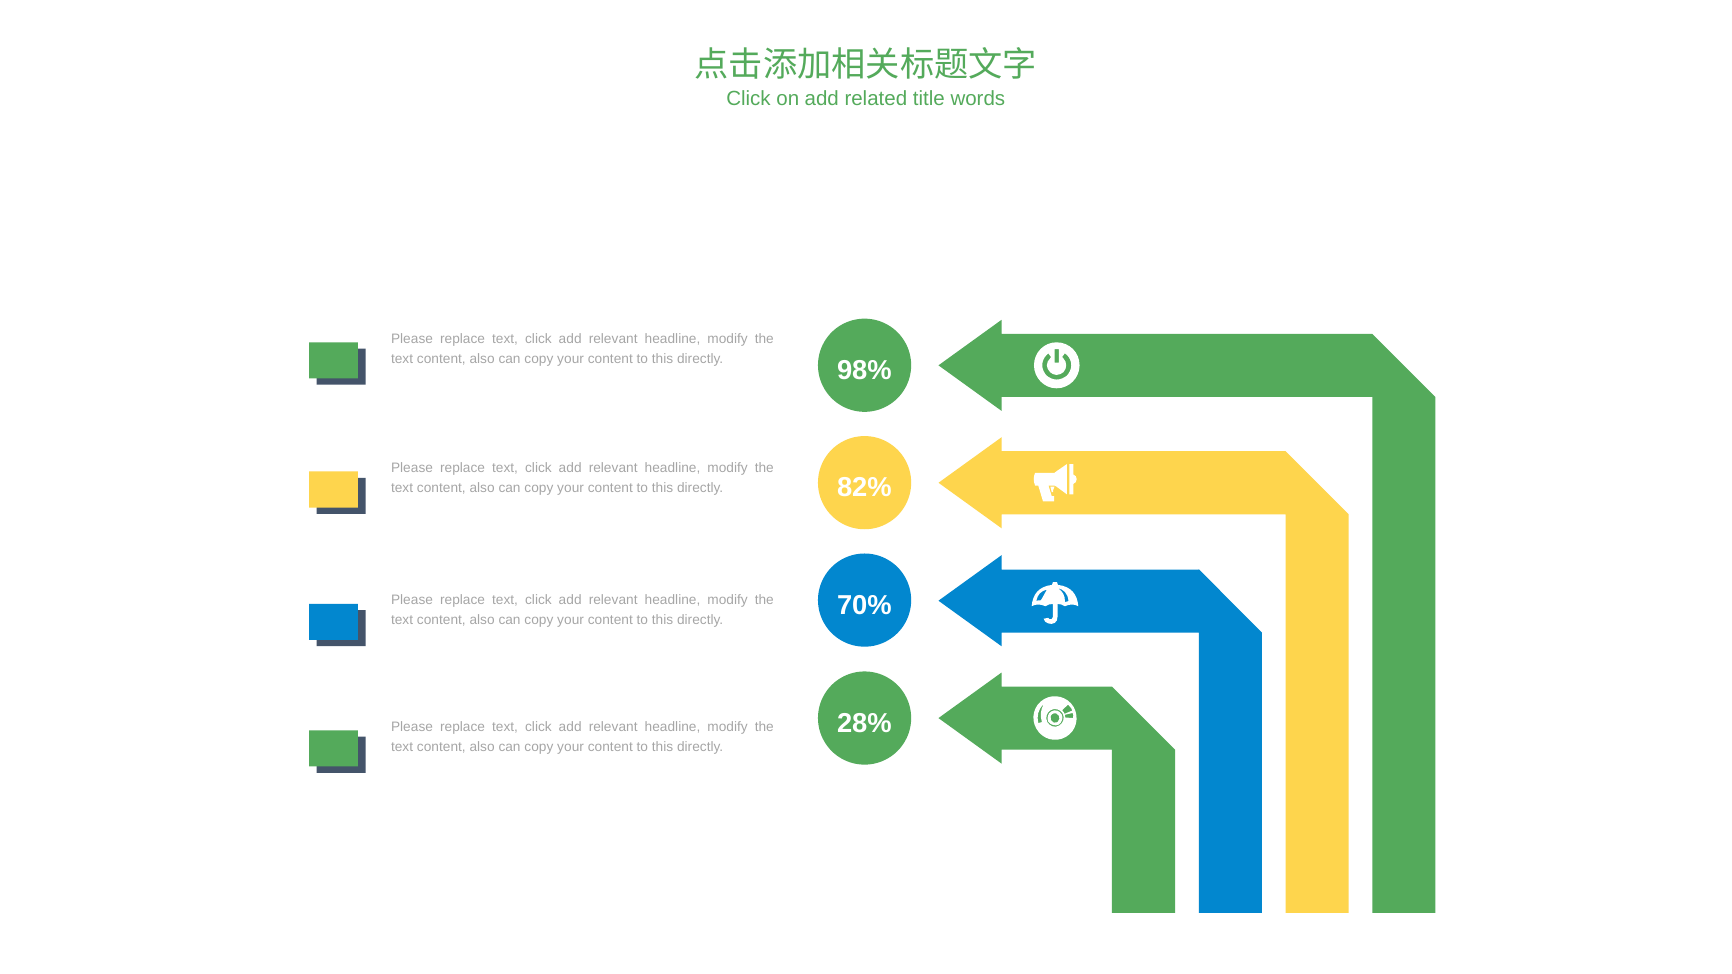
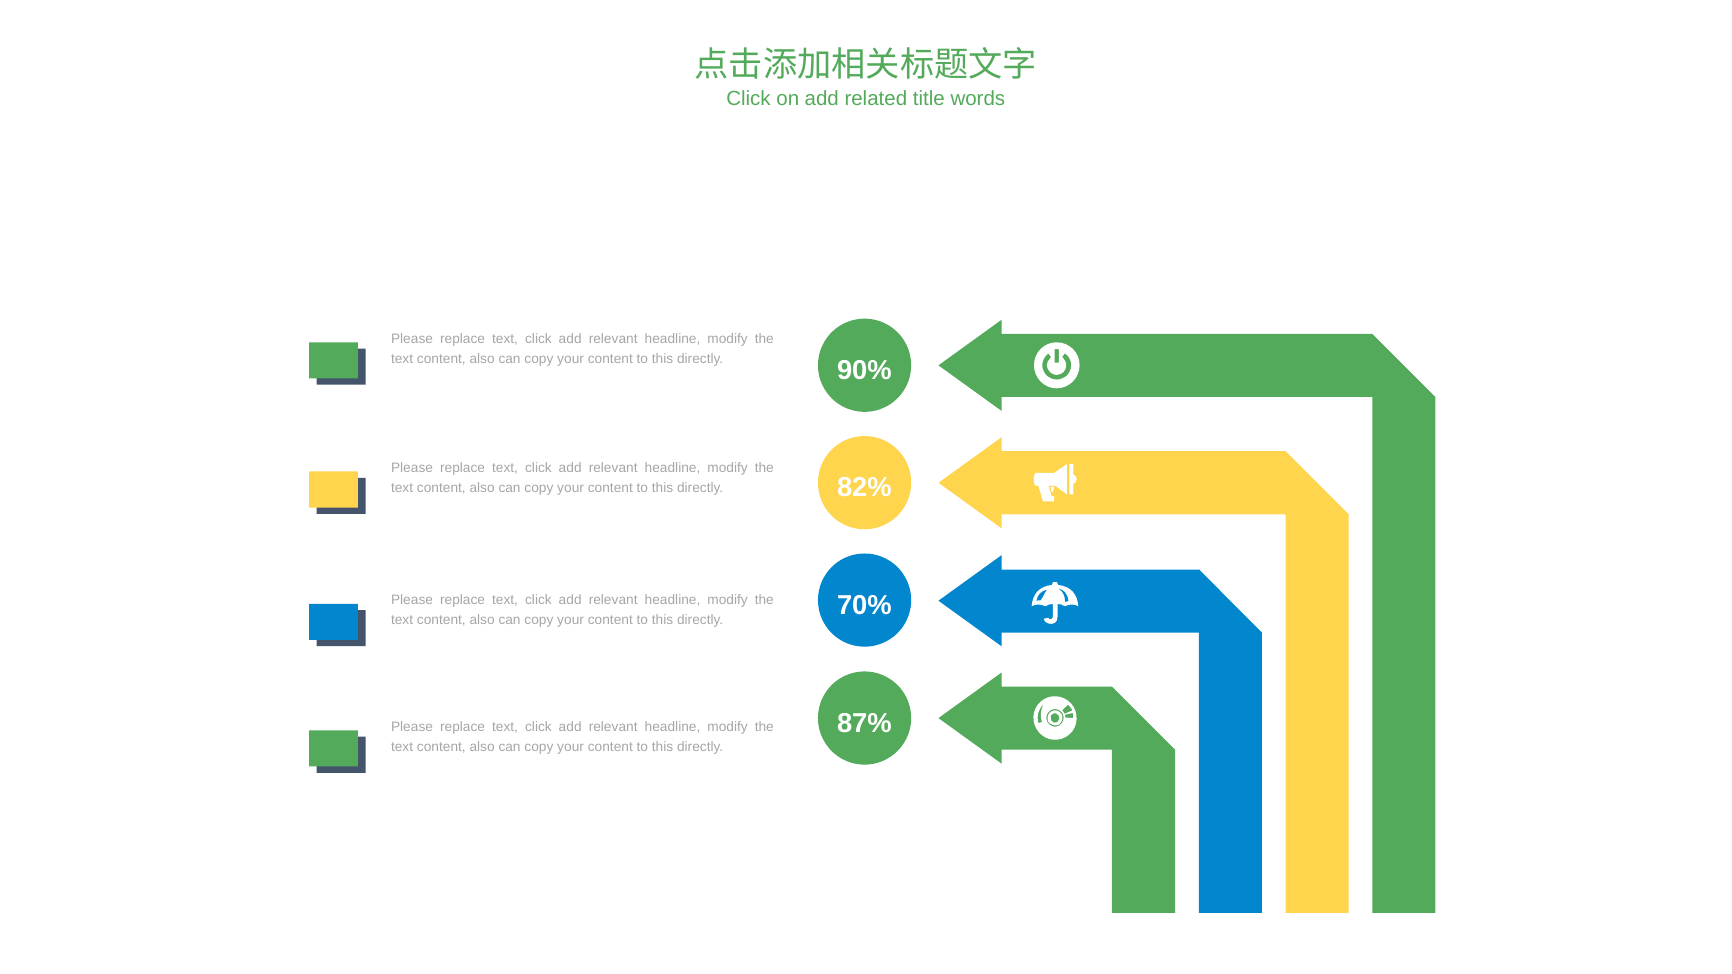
98%: 98% -> 90%
28%: 28% -> 87%
